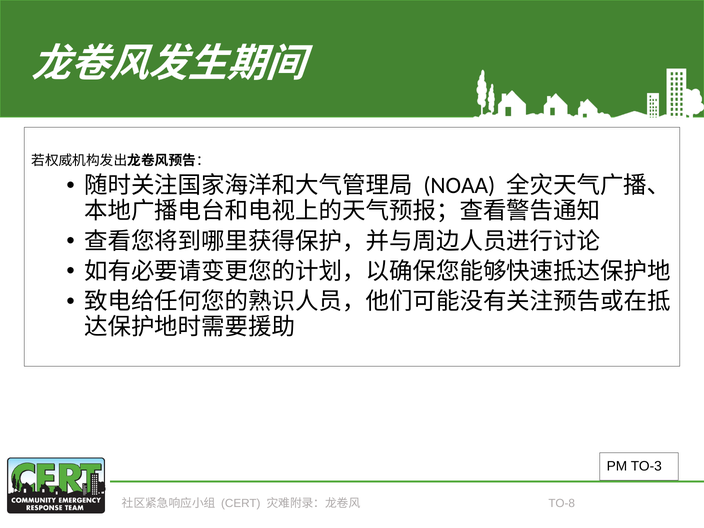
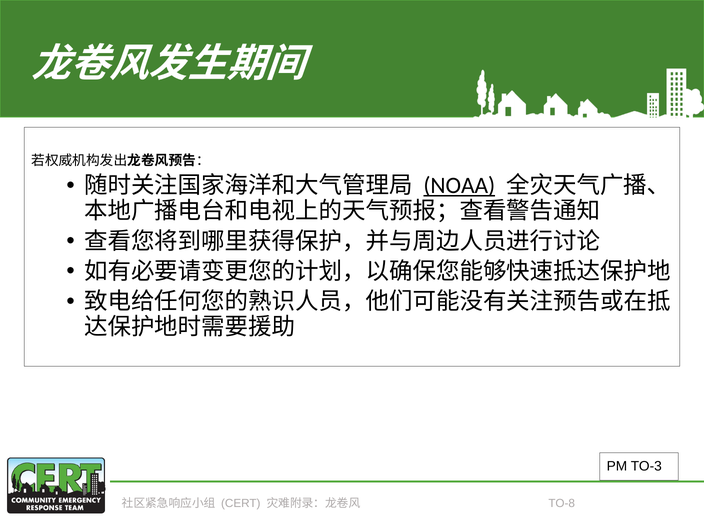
NOAA underline: none -> present
